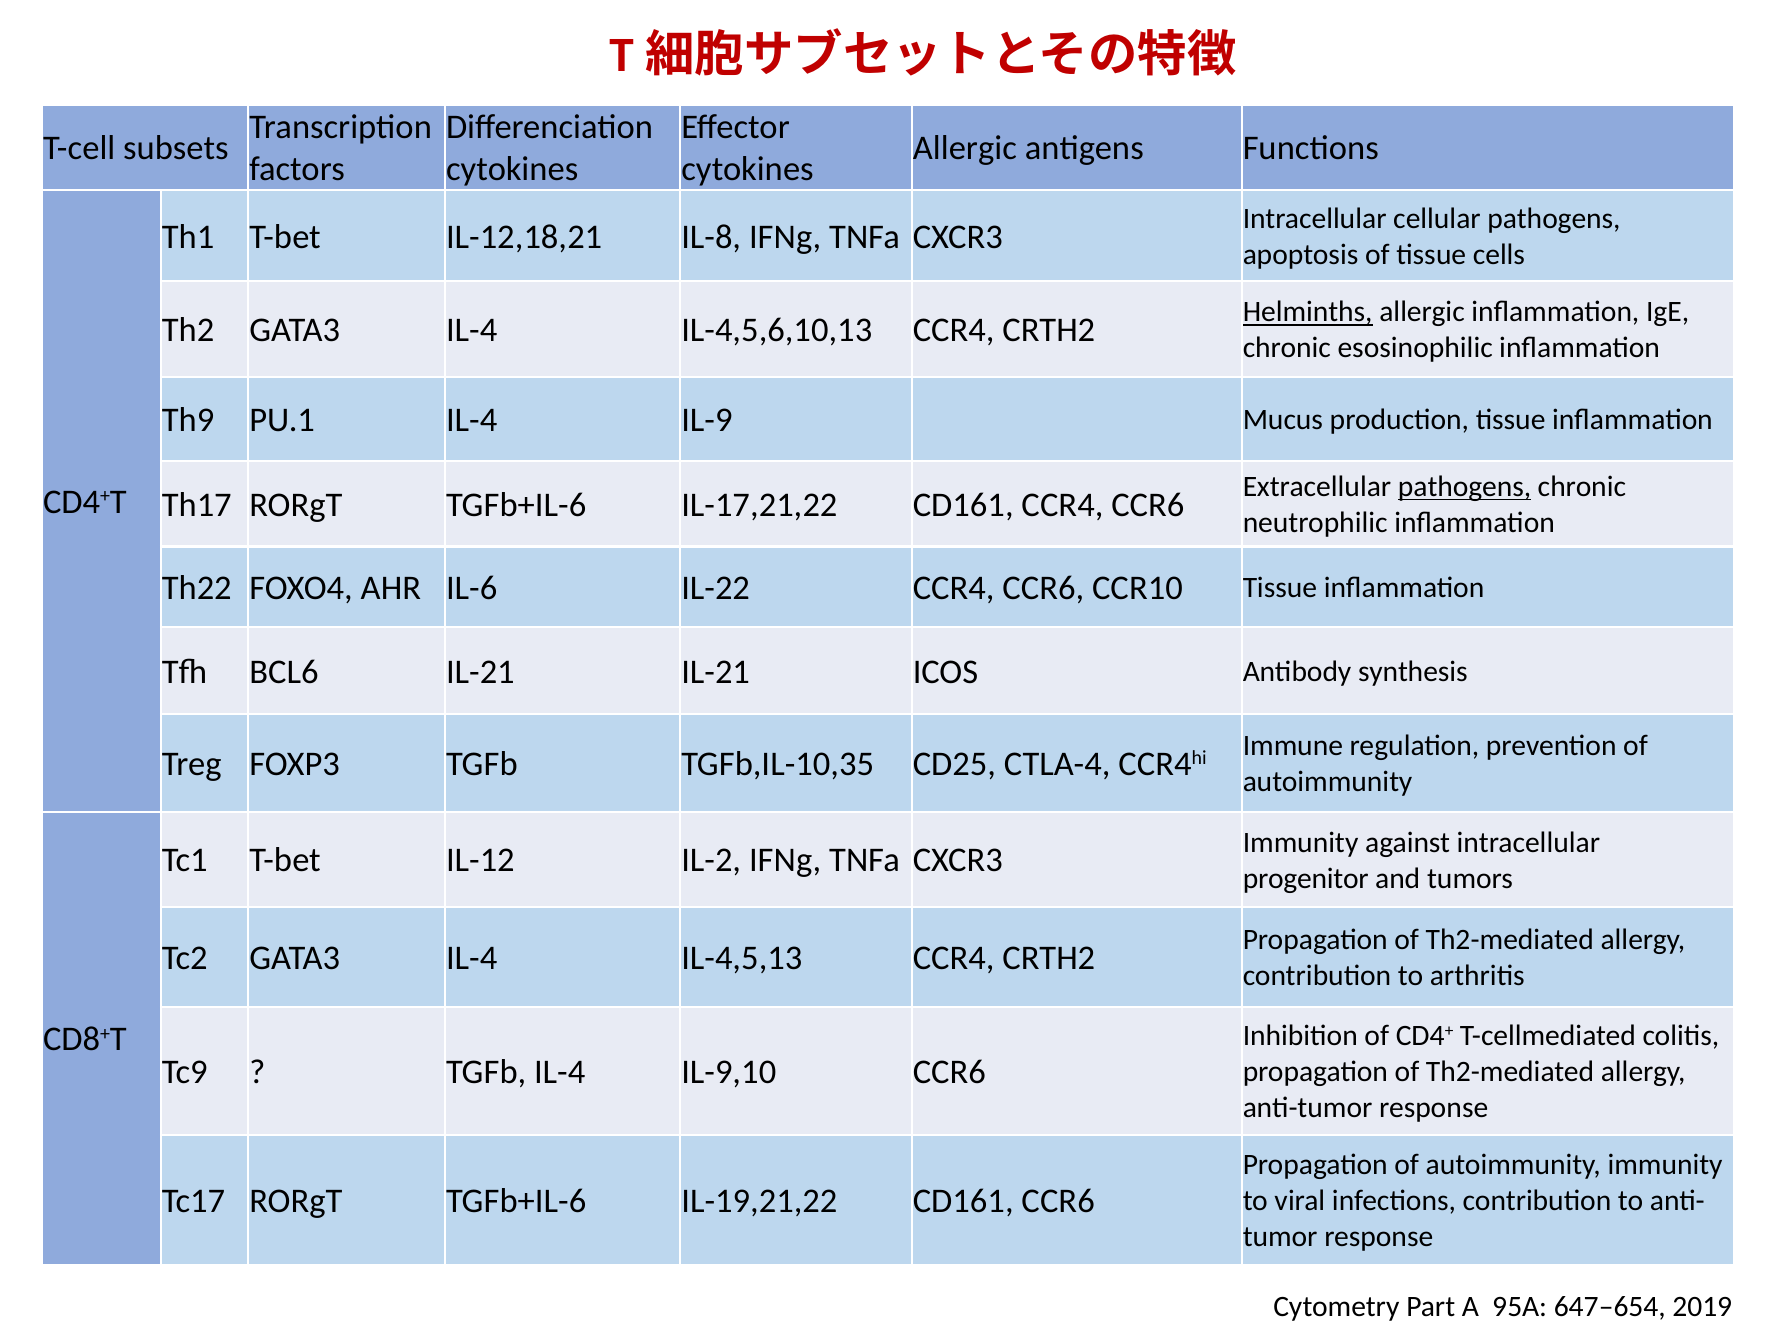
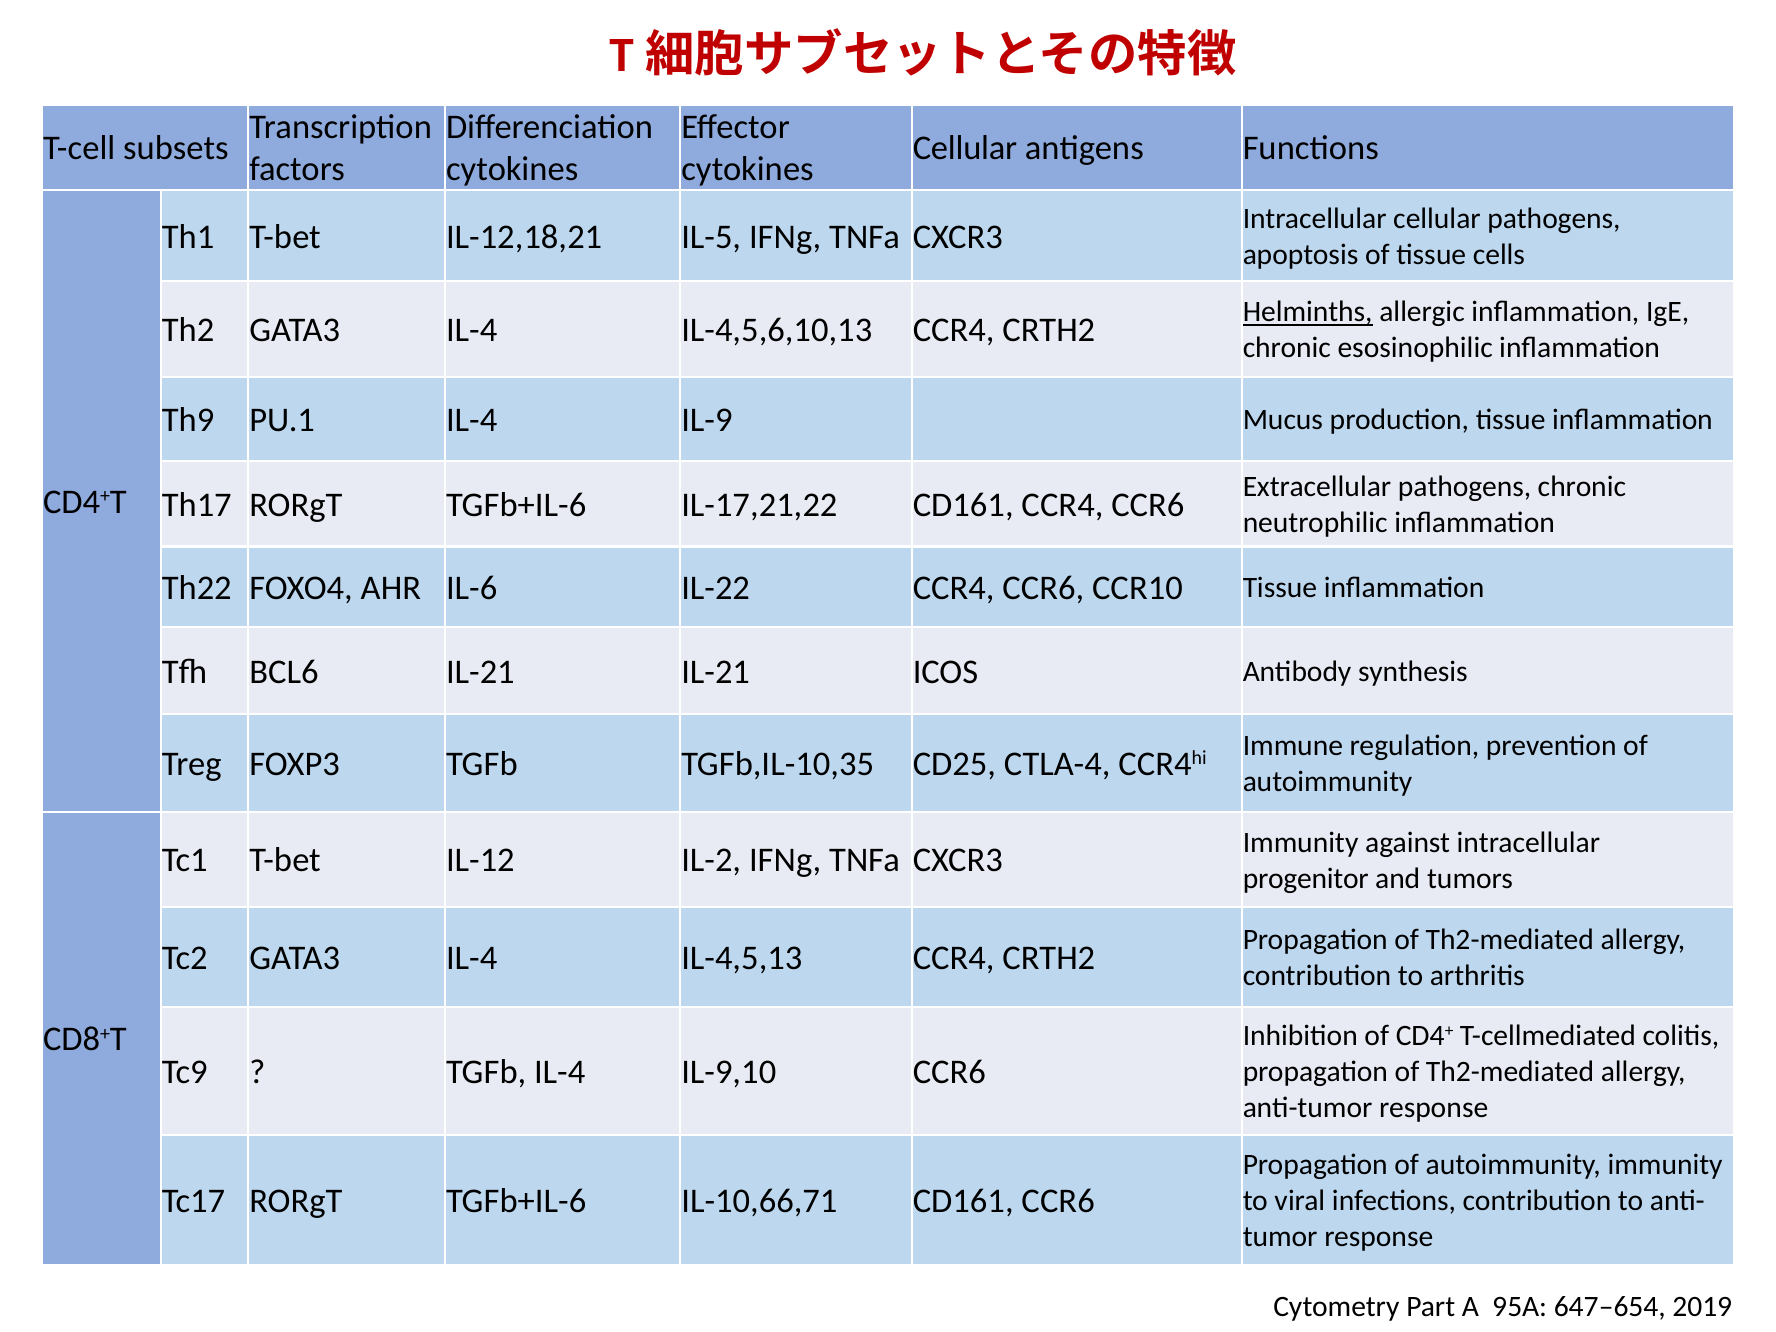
Allergic at (965, 149): Allergic -> Cellular
IL-8: IL-8 -> IL-5
pathogens at (1465, 487) underline: present -> none
IL-19,21,22: IL-19,21,22 -> IL-10,66,71
